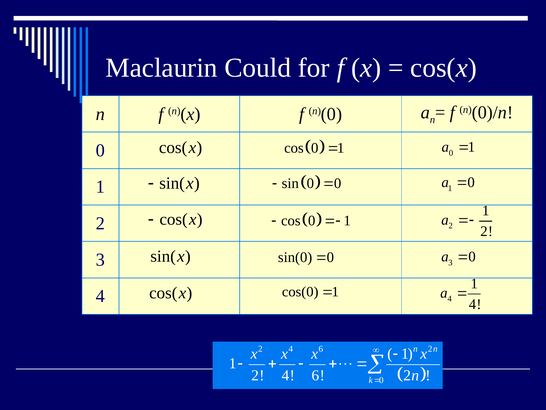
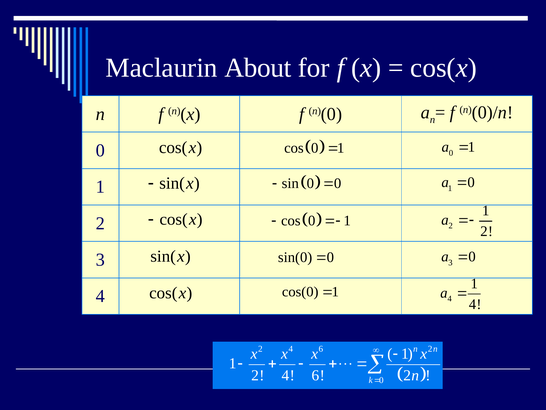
Could: Could -> About
